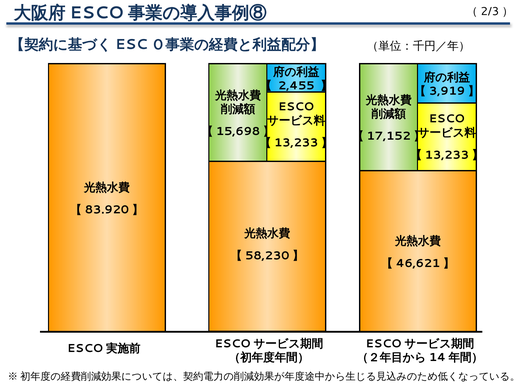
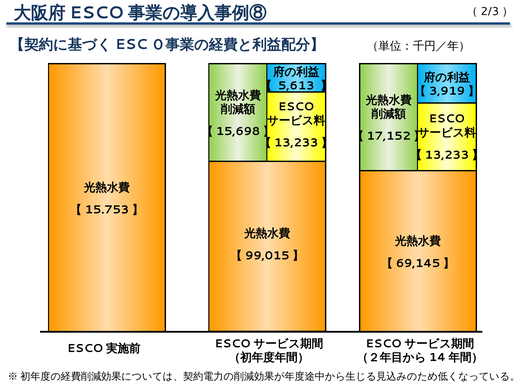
2,455: 2,455 -> 5,613
83.920: 83.920 -> 15.753
58,230: 58,230 -> 99,015
46,621: 46,621 -> 69,145
